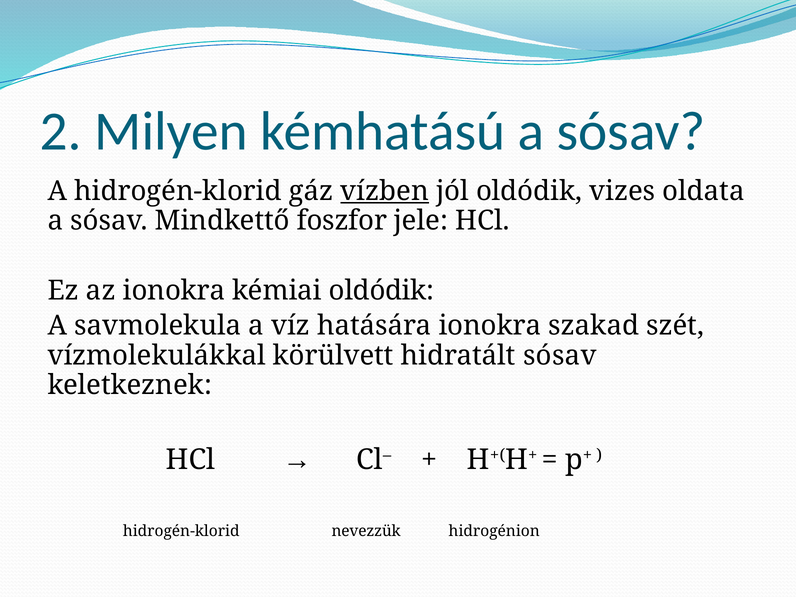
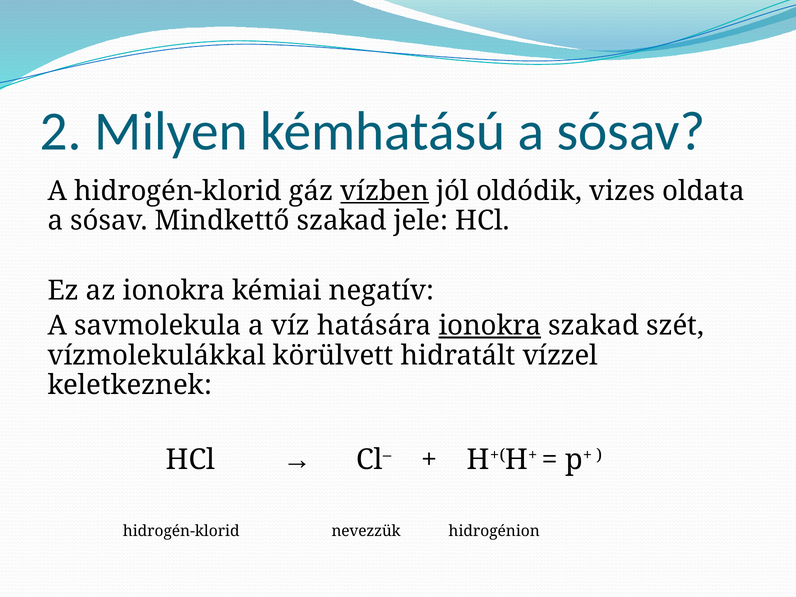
Mindkettő foszfor: foszfor -> szakad
kémiai oldódik: oldódik -> negatív
ionokra at (490, 326) underline: none -> present
hidratált sósav: sósav -> vízzel
